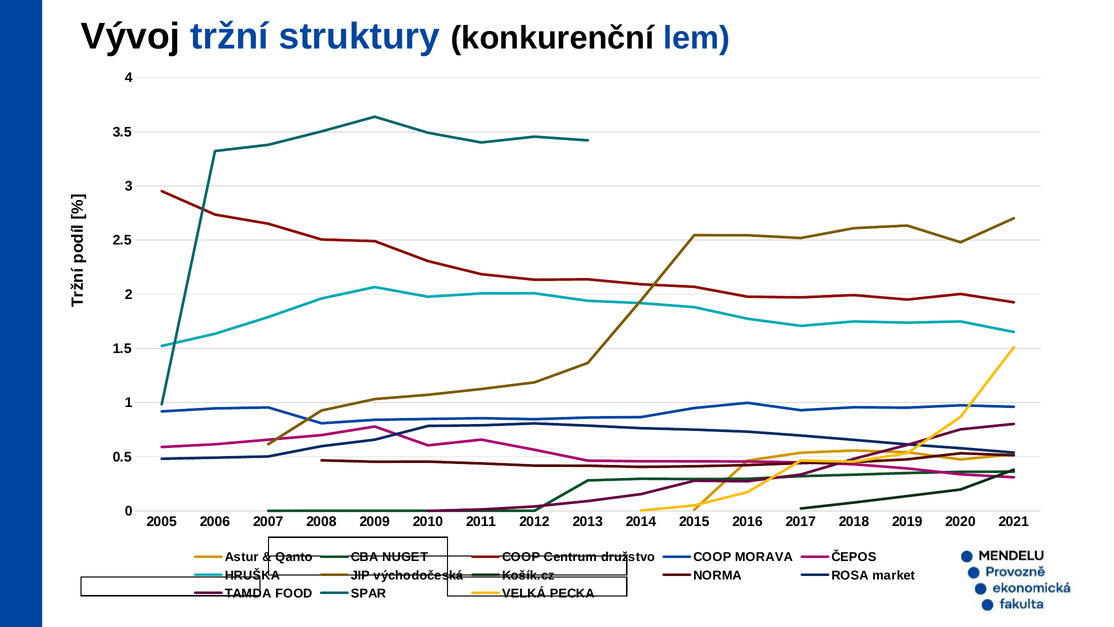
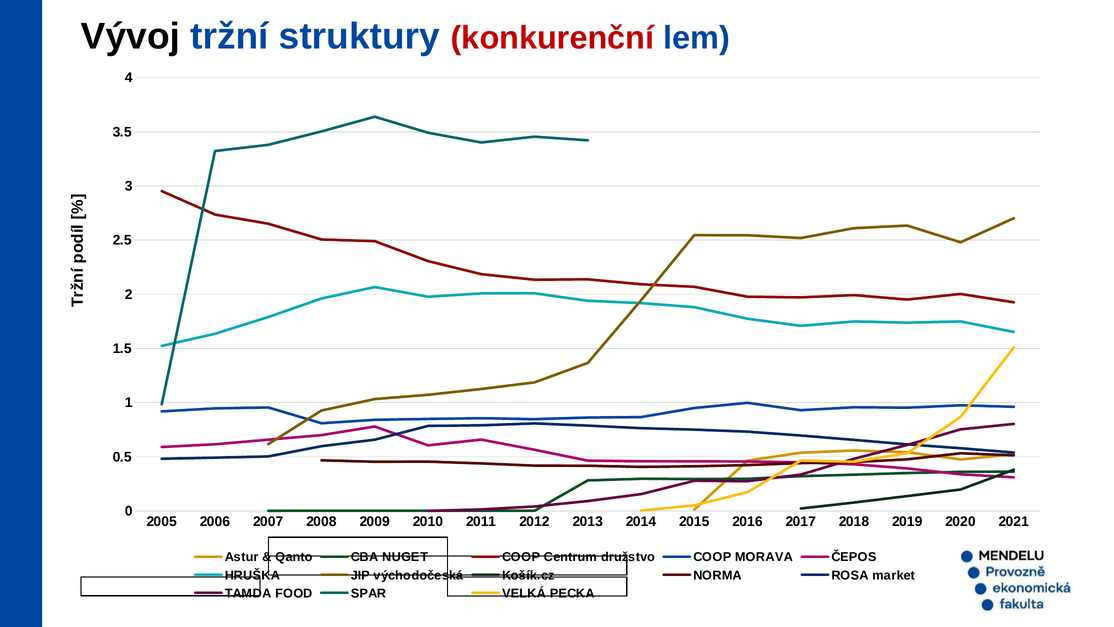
konkurenční colour: black -> red
